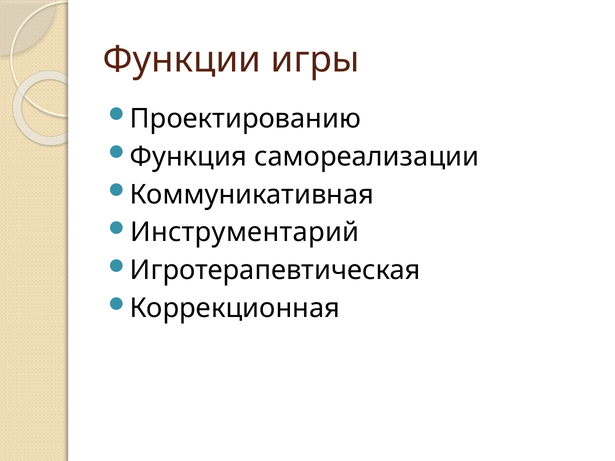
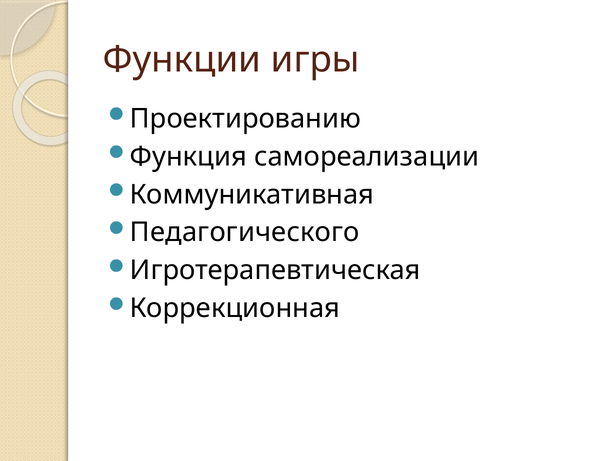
Инструментарий: Инструментарий -> Педагогического
